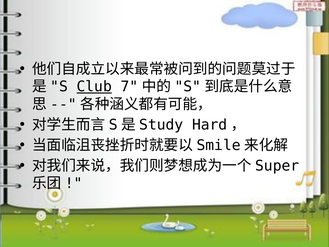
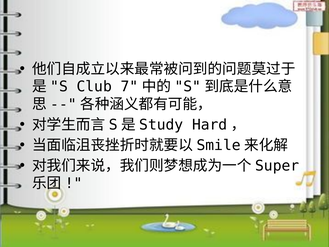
Club underline: present -> none
